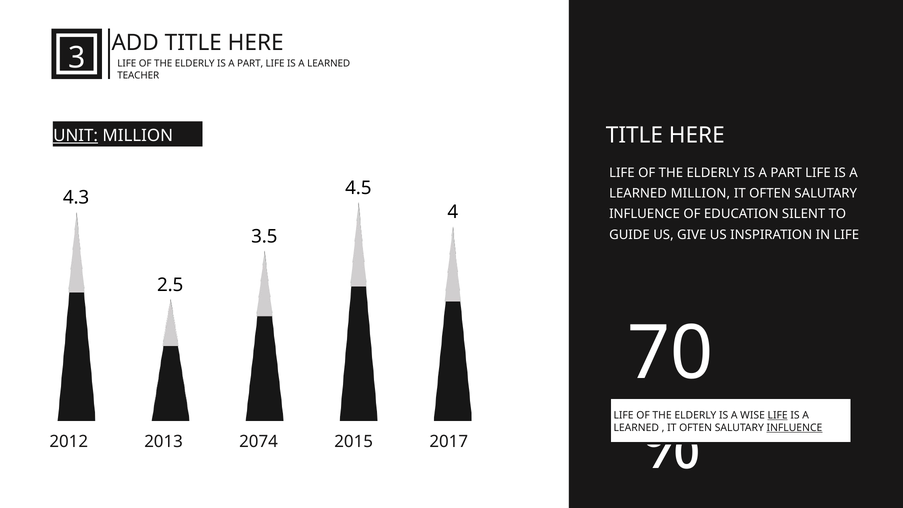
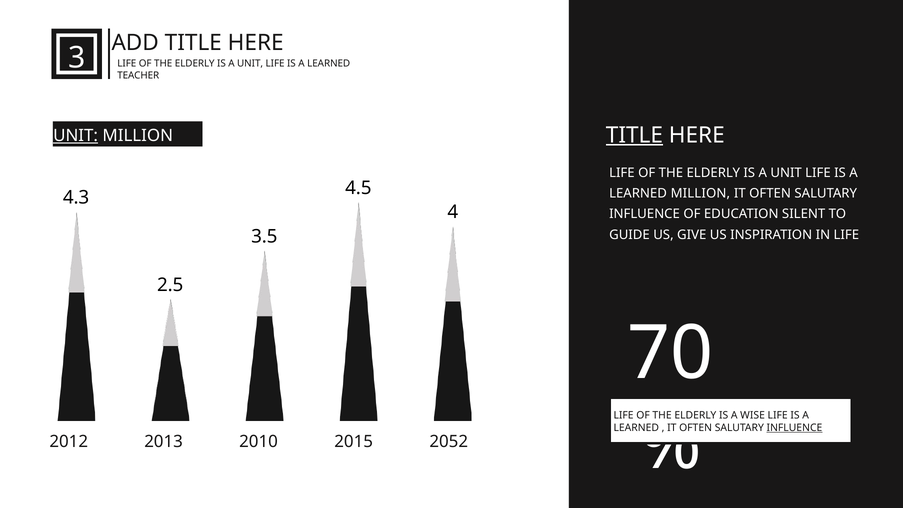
PART at (250, 64): PART -> UNIT
TITLE at (634, 135) underline: none -> present
PART at (786, 173): PART -> UNIT
LIFE at (778, 415) underline: present -> none
2074: 2074 -> 2010
2017: 2017 -> 2052
